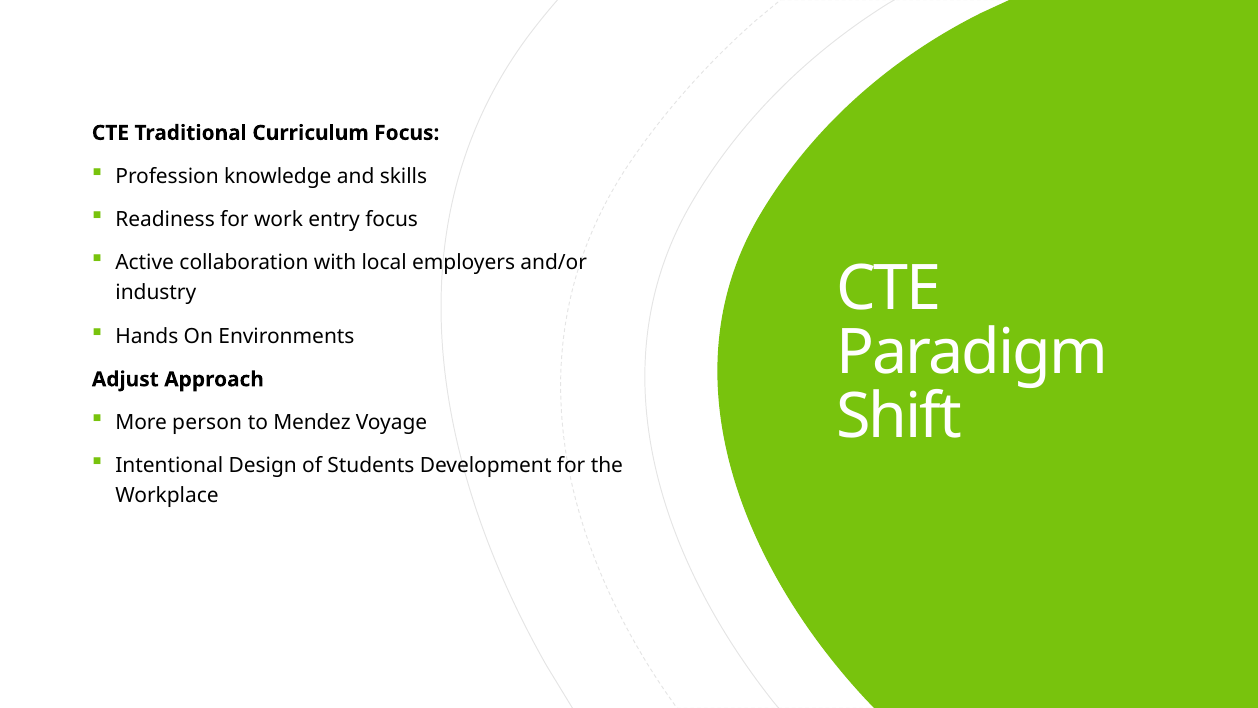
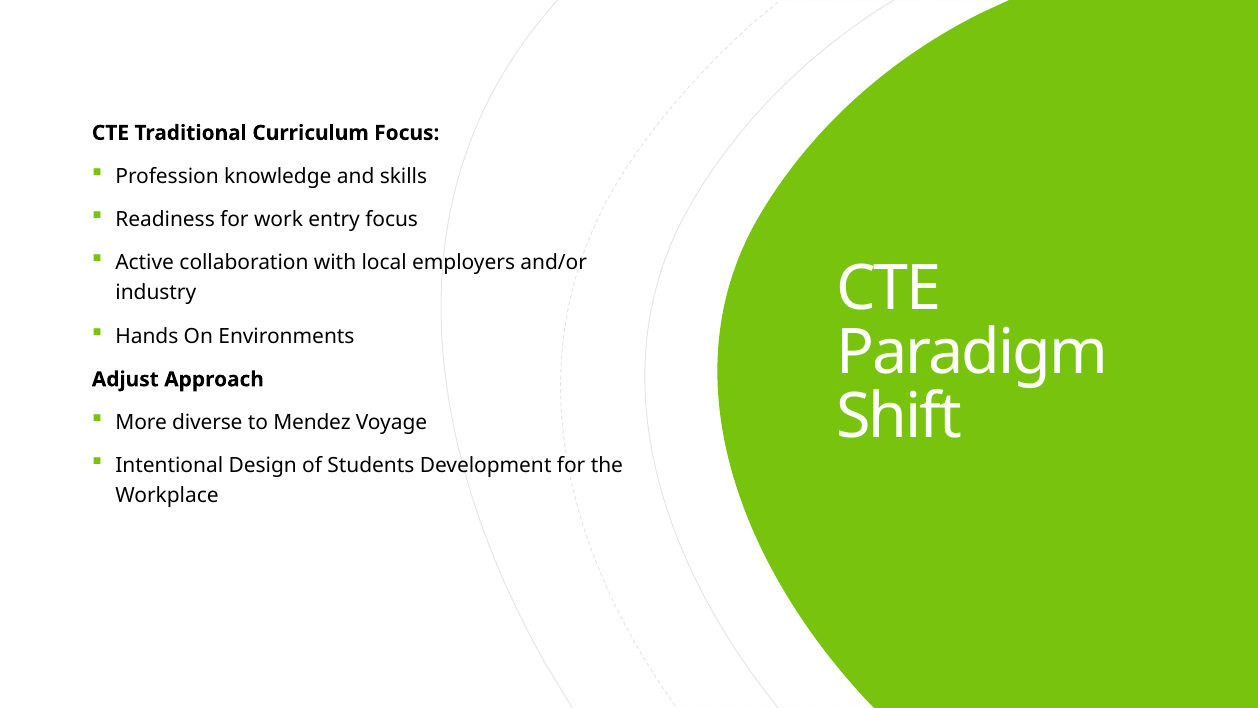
person: person -> diverse
